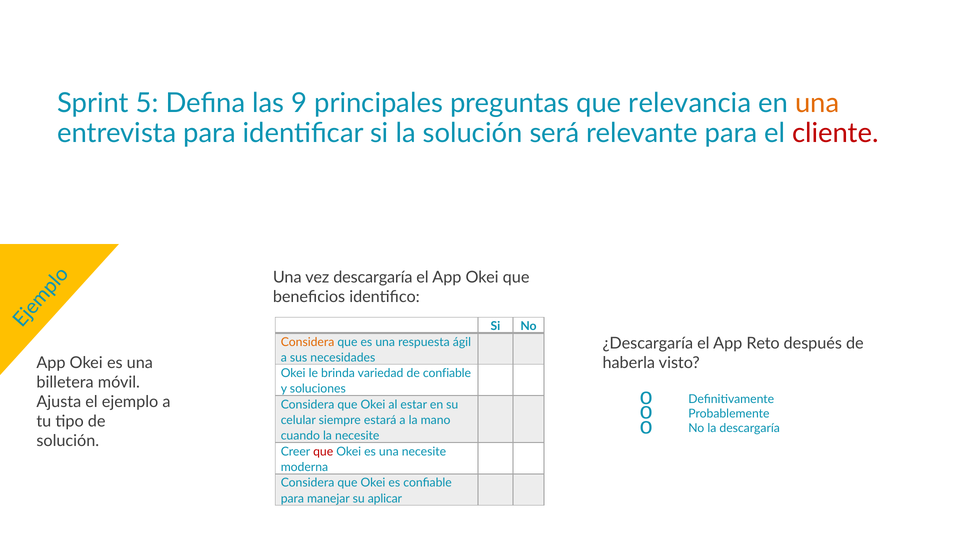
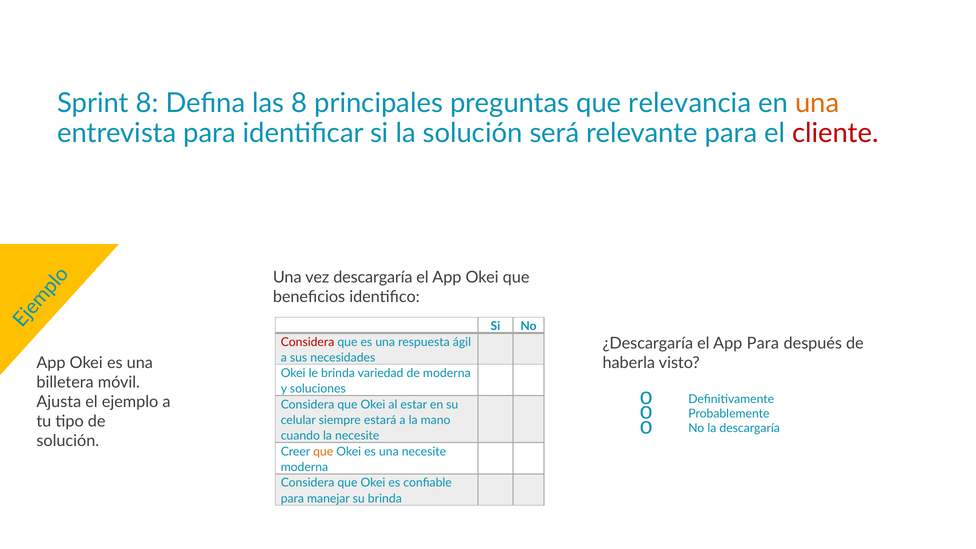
Sprint 5: 5 -> 8
las 9: 9 -> 8
App Reto: Reto -> Para
Considera at (308, 342) colour: orange -> red
de confiable: confiable -> moderna
que at (323, 452) colour: red -> orange
su aplicar: aplicar -> brinda
